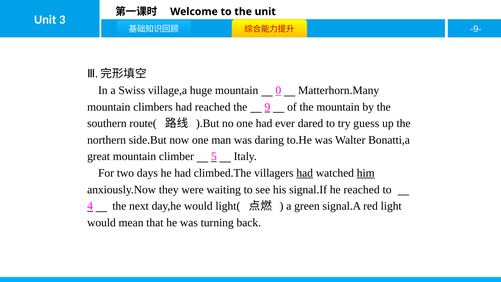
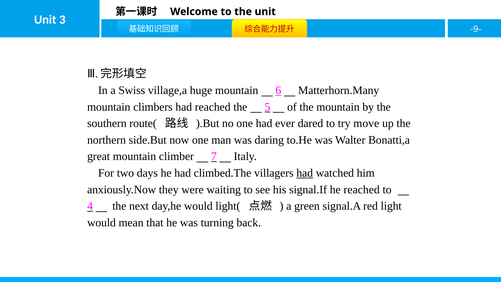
0: 0 -> 6
9: 9 -> 5
guess: guess -> move
5: 5 -> 7
him underline: present -> none
